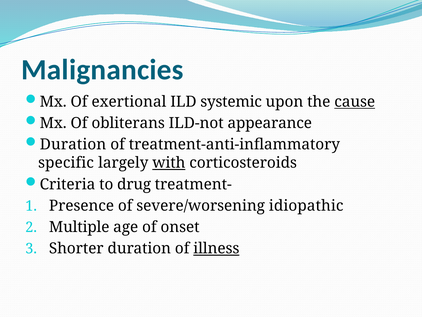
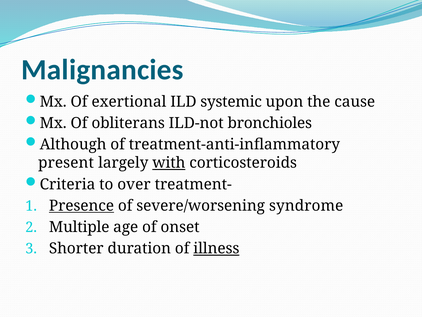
cause underline: present -> none
appearance: appearance -> bronchioles
Duration at (73, 144): Duration -> Although
specific: specific -> present
drug: drug -> over
Presence underline: none -> present
idiopathic: idiopathic -> syndrome
